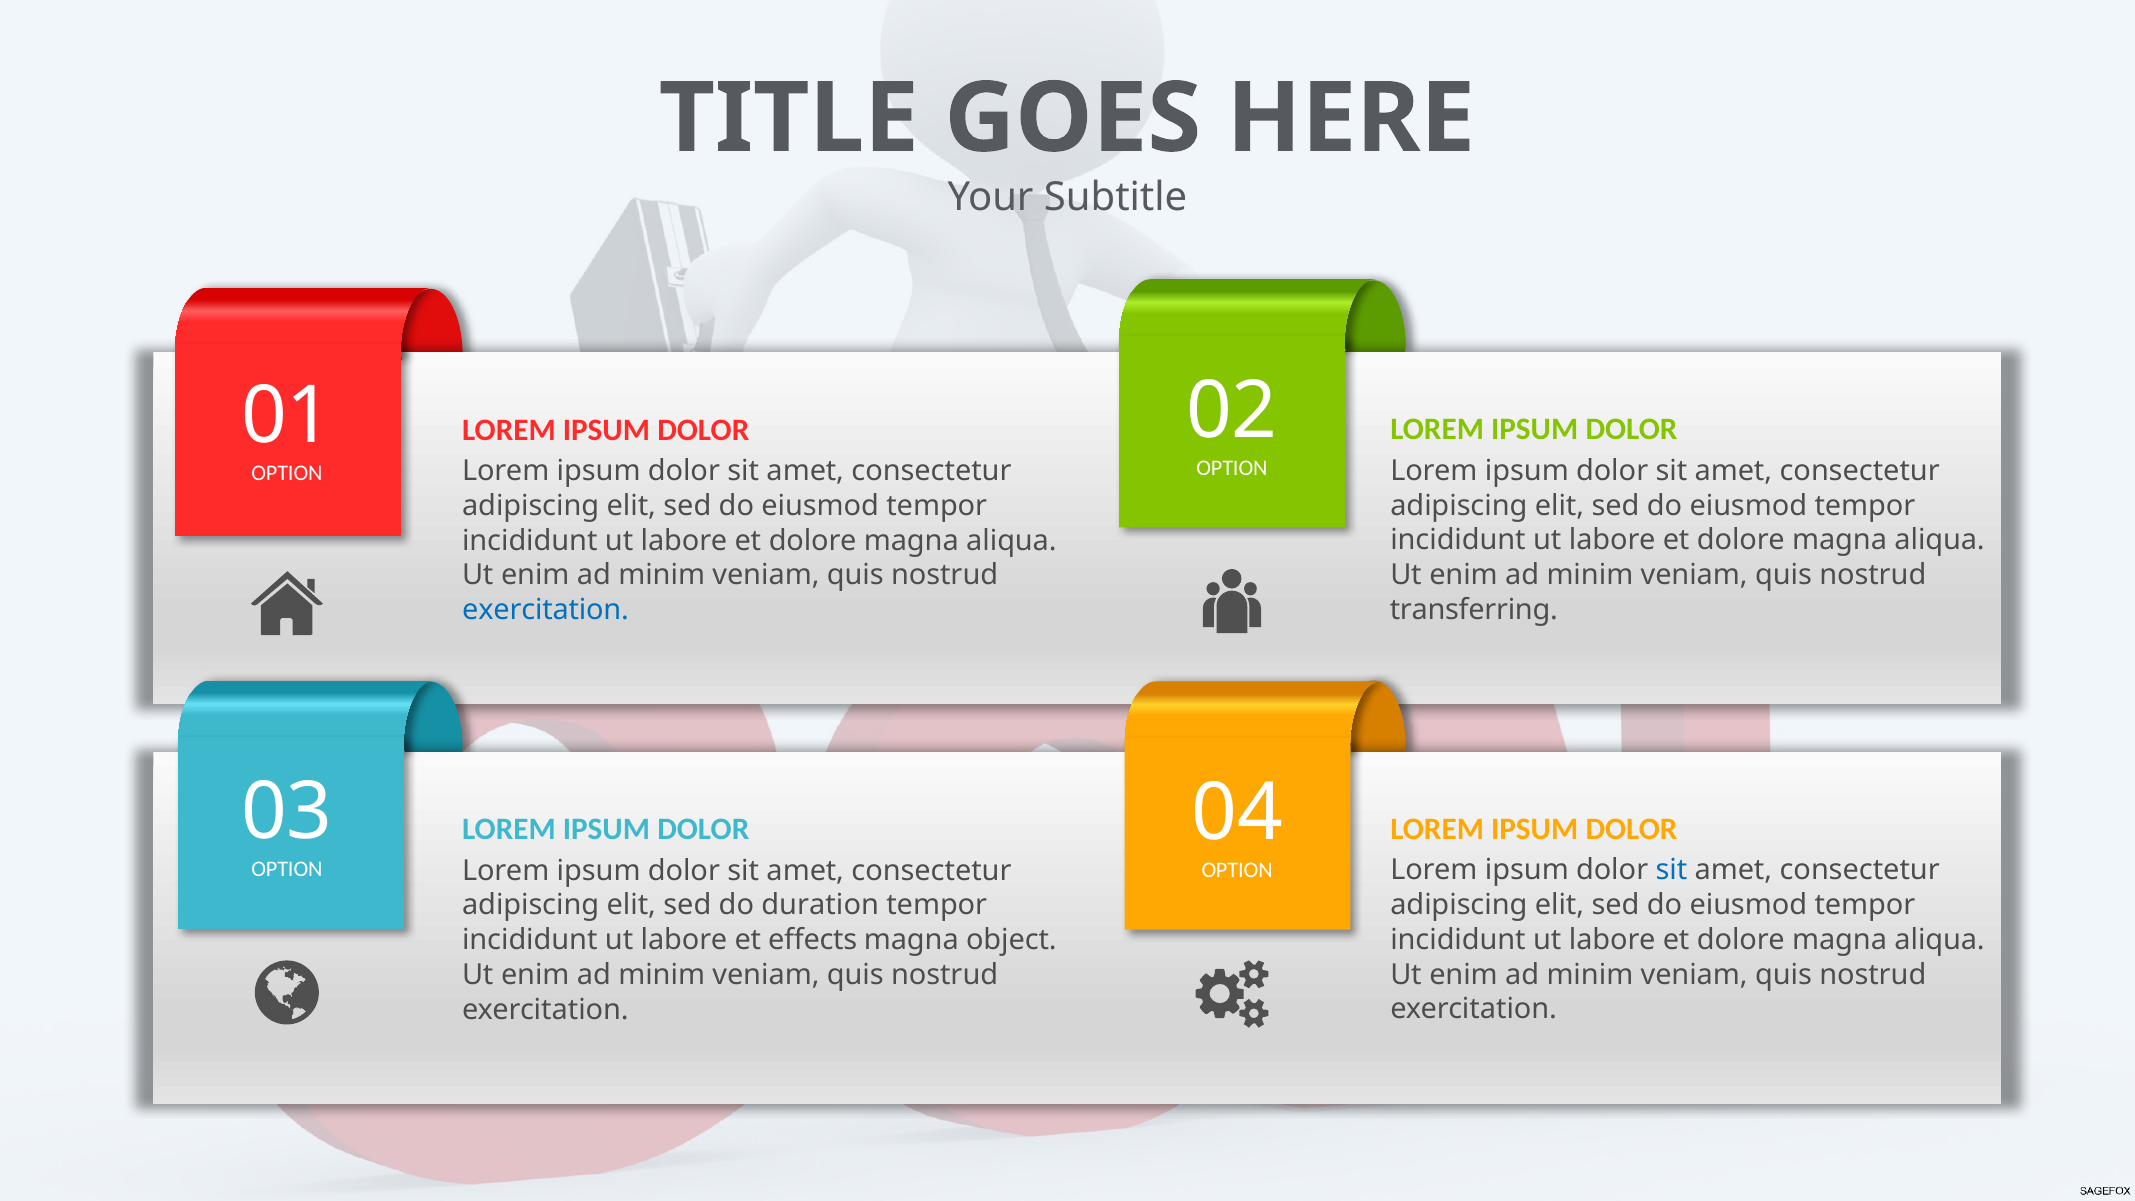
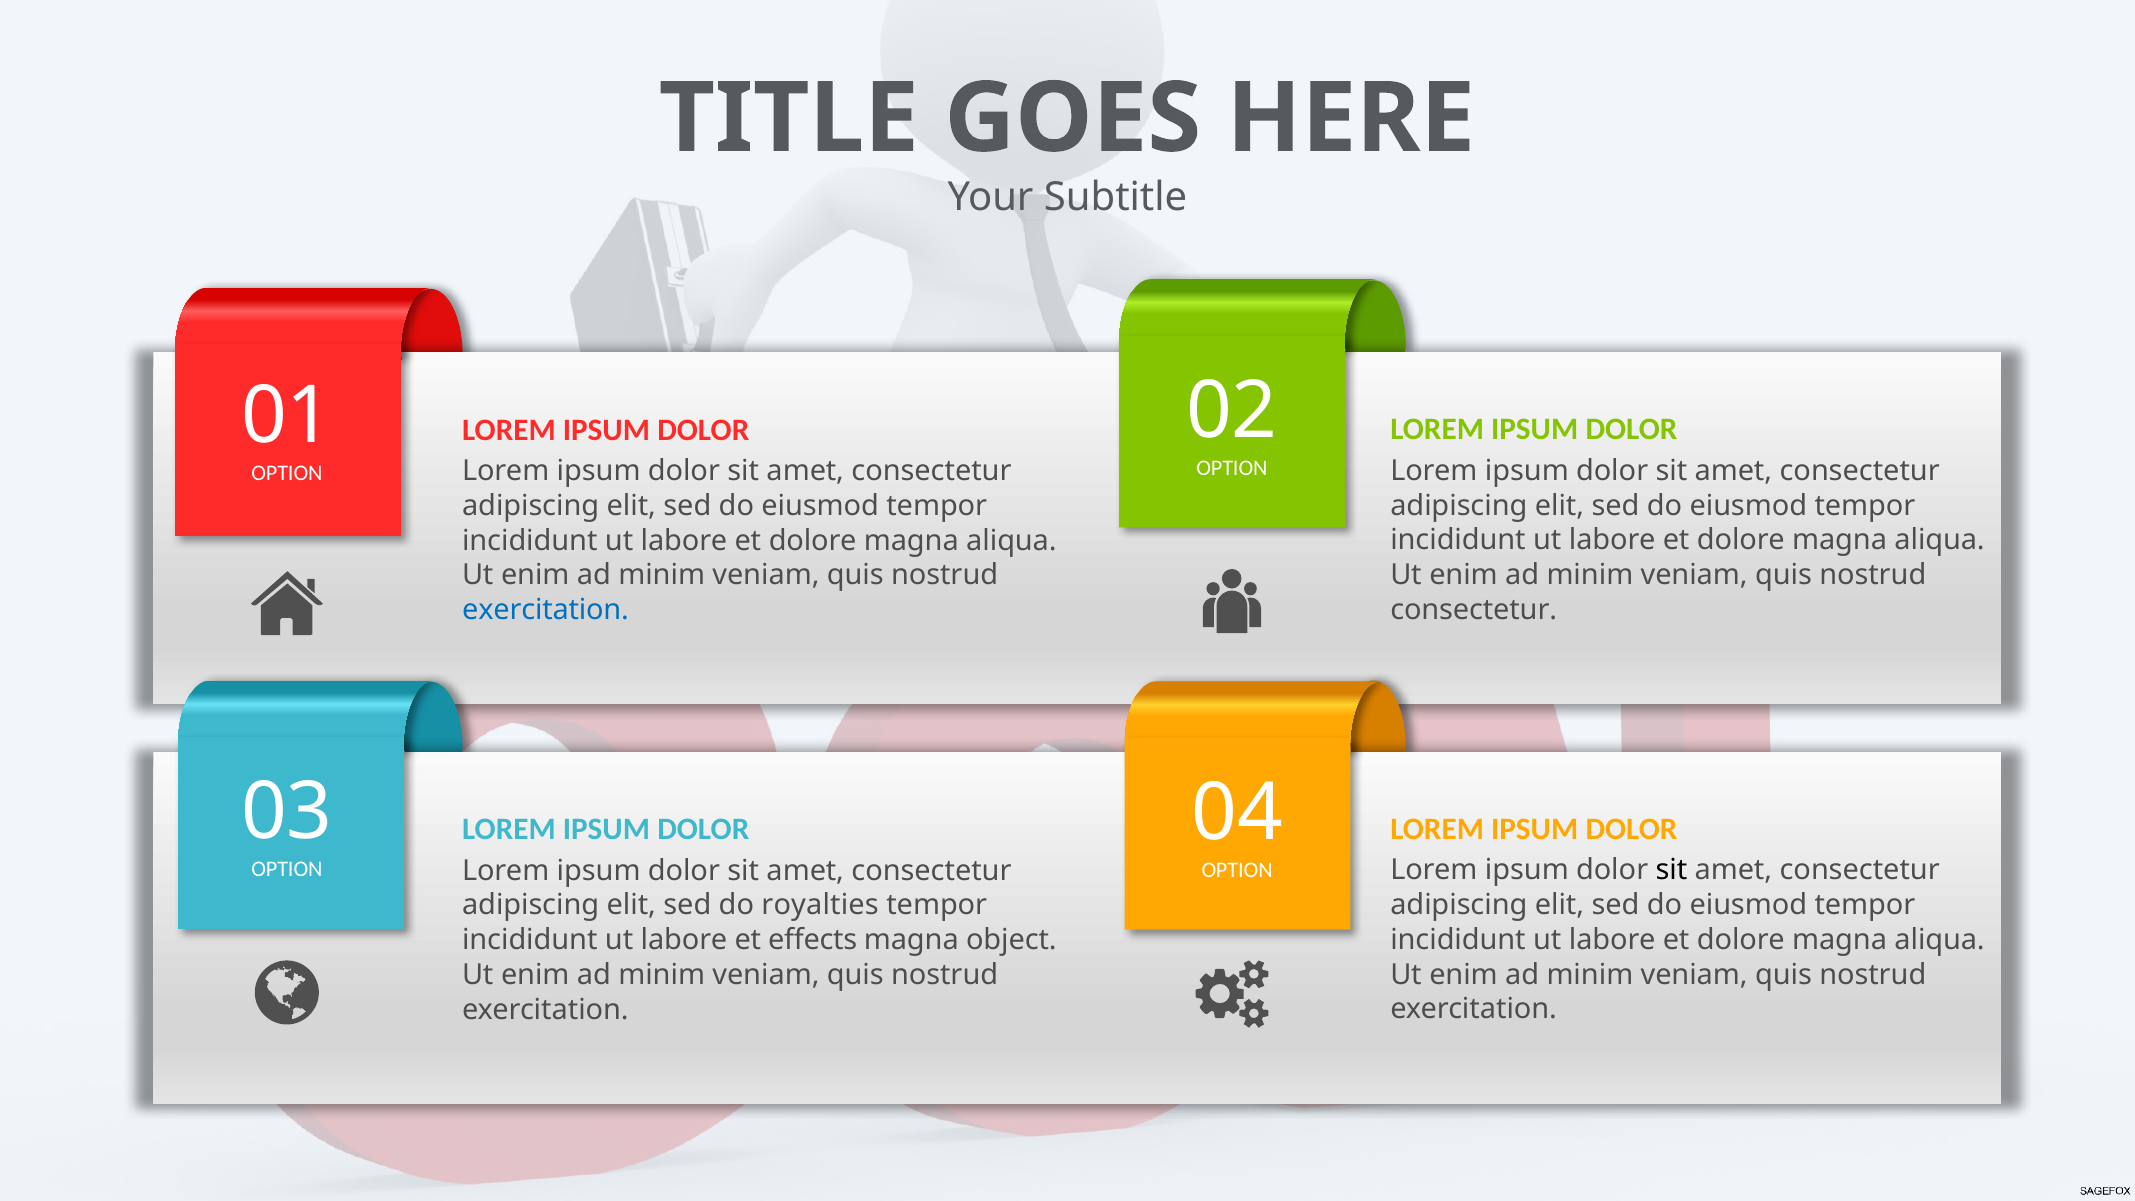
transferring at (1474, 610): transferring -> consectetur
sit at (1671, 870) colour: blue -> black
duration: duration -> royalties
